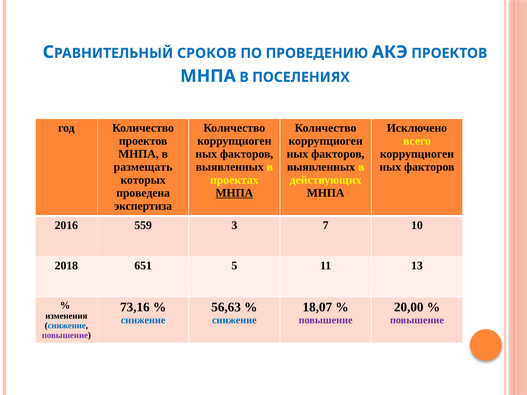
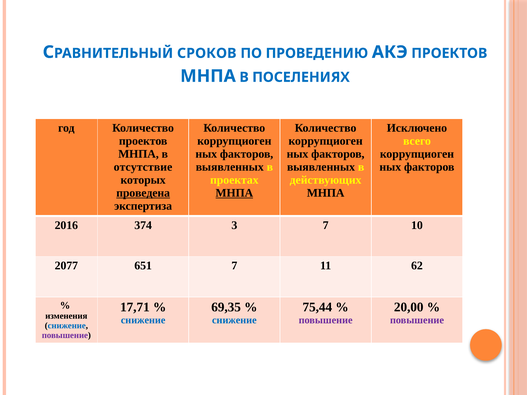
размещать: размещать -> отсутствие
проведена underline: none -> present
559: 559 -> 374
2018: 2018 -> 2077
651 5: 5 -> 7
13: 13 -> 62
73,16: 73,16 -> 17,71
56,63: 56,63 -> 69,35
18,07: 18,07 -> 75,44
